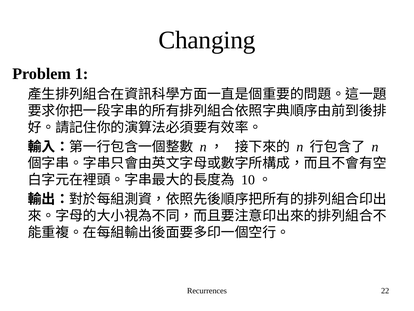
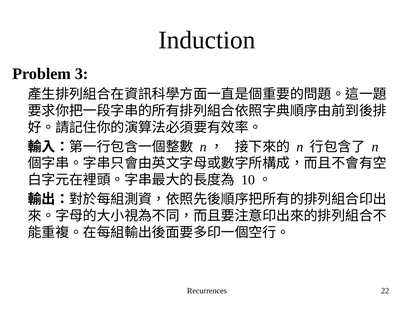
Changing: Changing -> Induction
1: 1 -> 3
